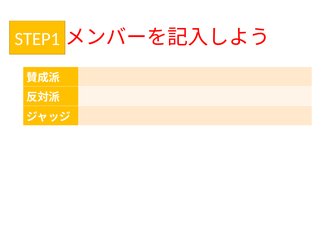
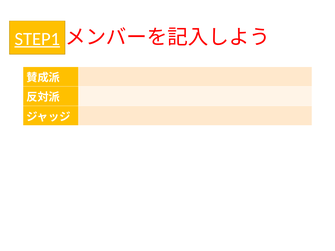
STEP1 underline: none -> present
